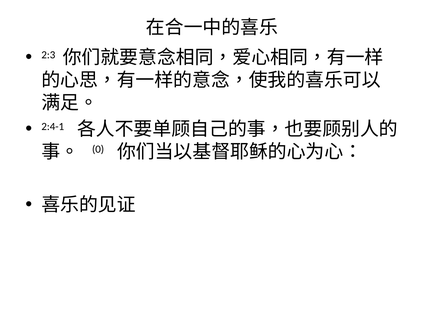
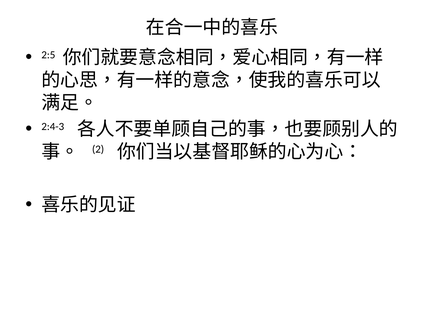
2:3: 2:3 -> 2:5
2:4-1: 2:4-1 -> 2:4-3
0: 0 -> 2
